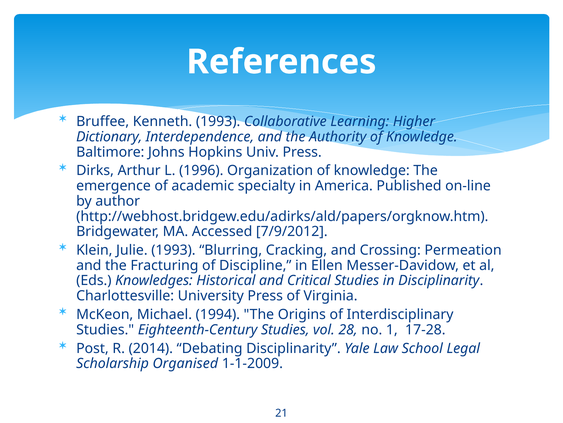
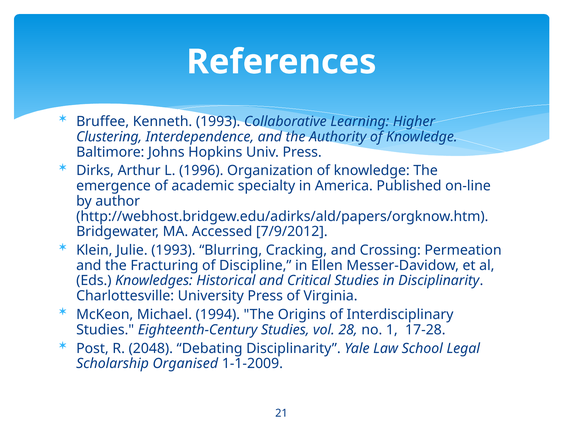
Dictionary: Dictionary -> Clustering
2014: 2014 -> 2048
